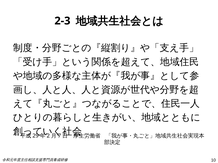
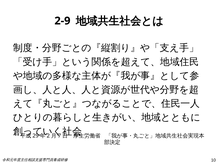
2-3: 2-3 -> 2-9
